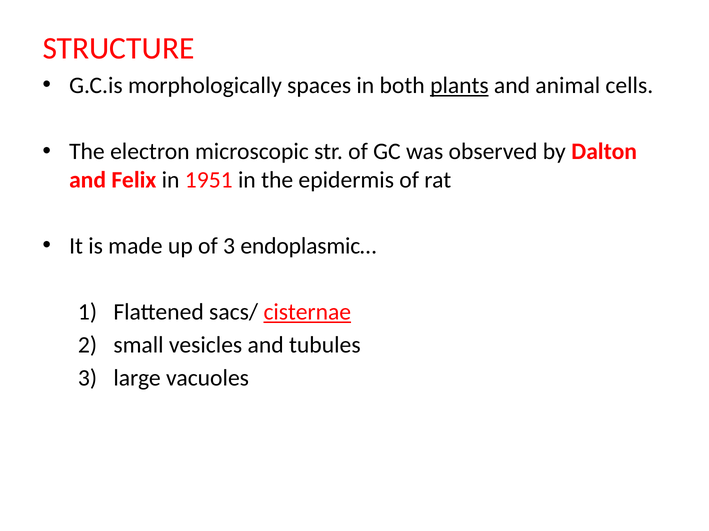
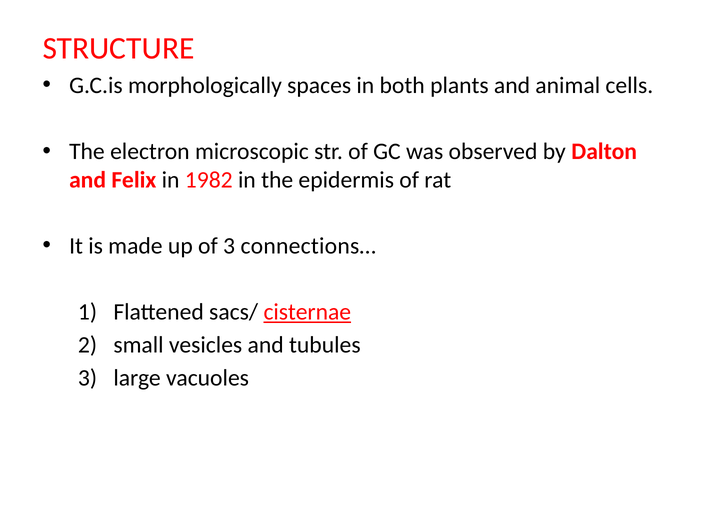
plants underline: present -> none
1951: 1951 -> 1982
endoplasmic…: endoplasmic… -> connections…
